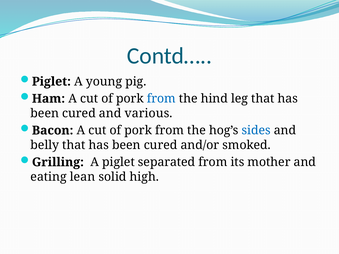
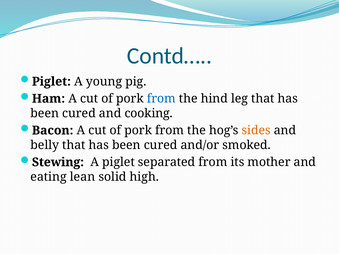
various: various -> cooking
sides colour: blue -> orange
Grilling: Grilling -> Stewing
